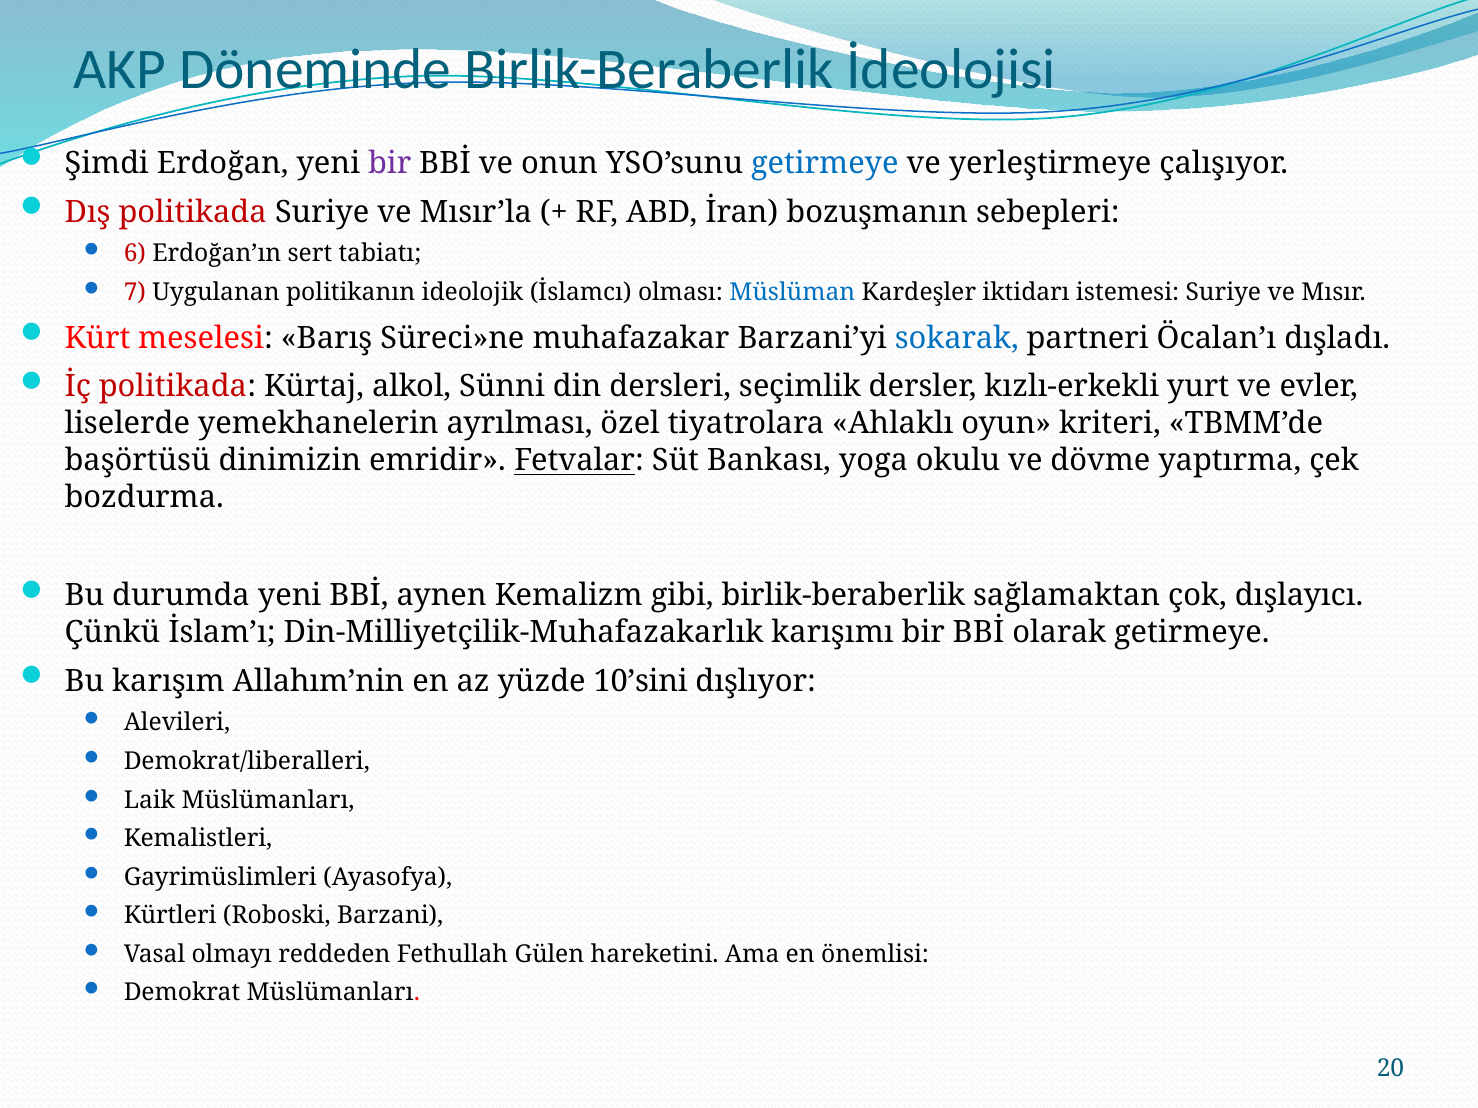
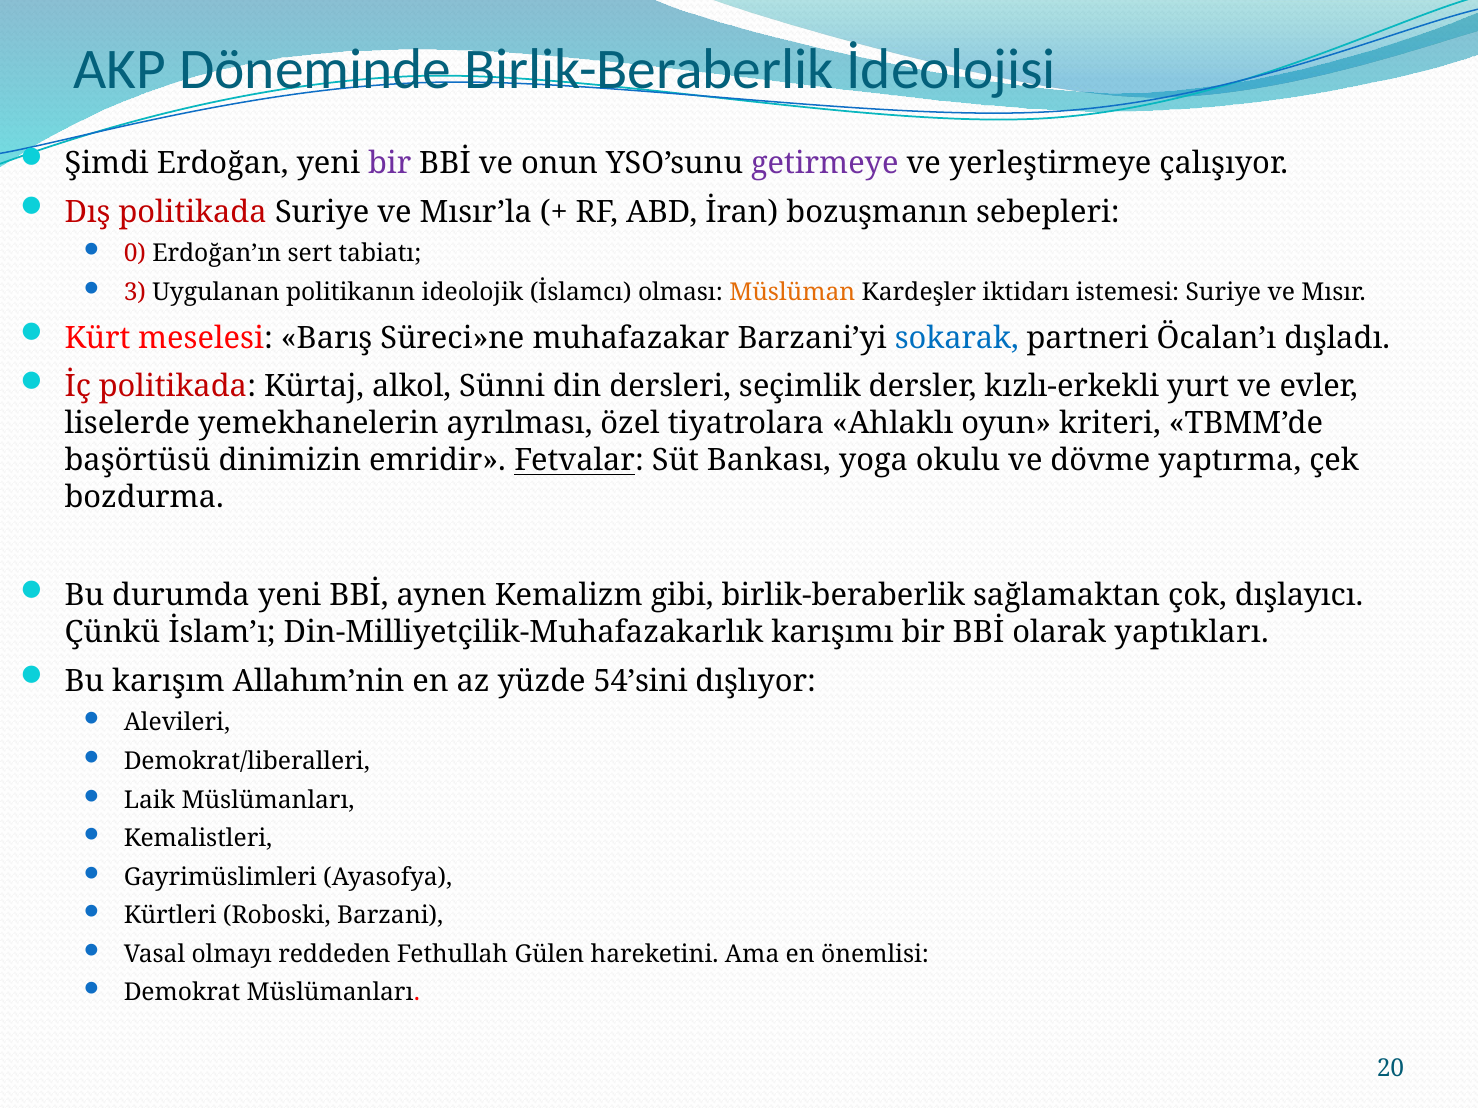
getirmeye at (825, 163) colour: blue -> purple
6: 6 -> 0
7: 7 -> 3
Müslüman colour: blue -> orange
olarak getirmeye: getirmeye -> yaptıkları
10’sini: 10’sini -> 54’sini
